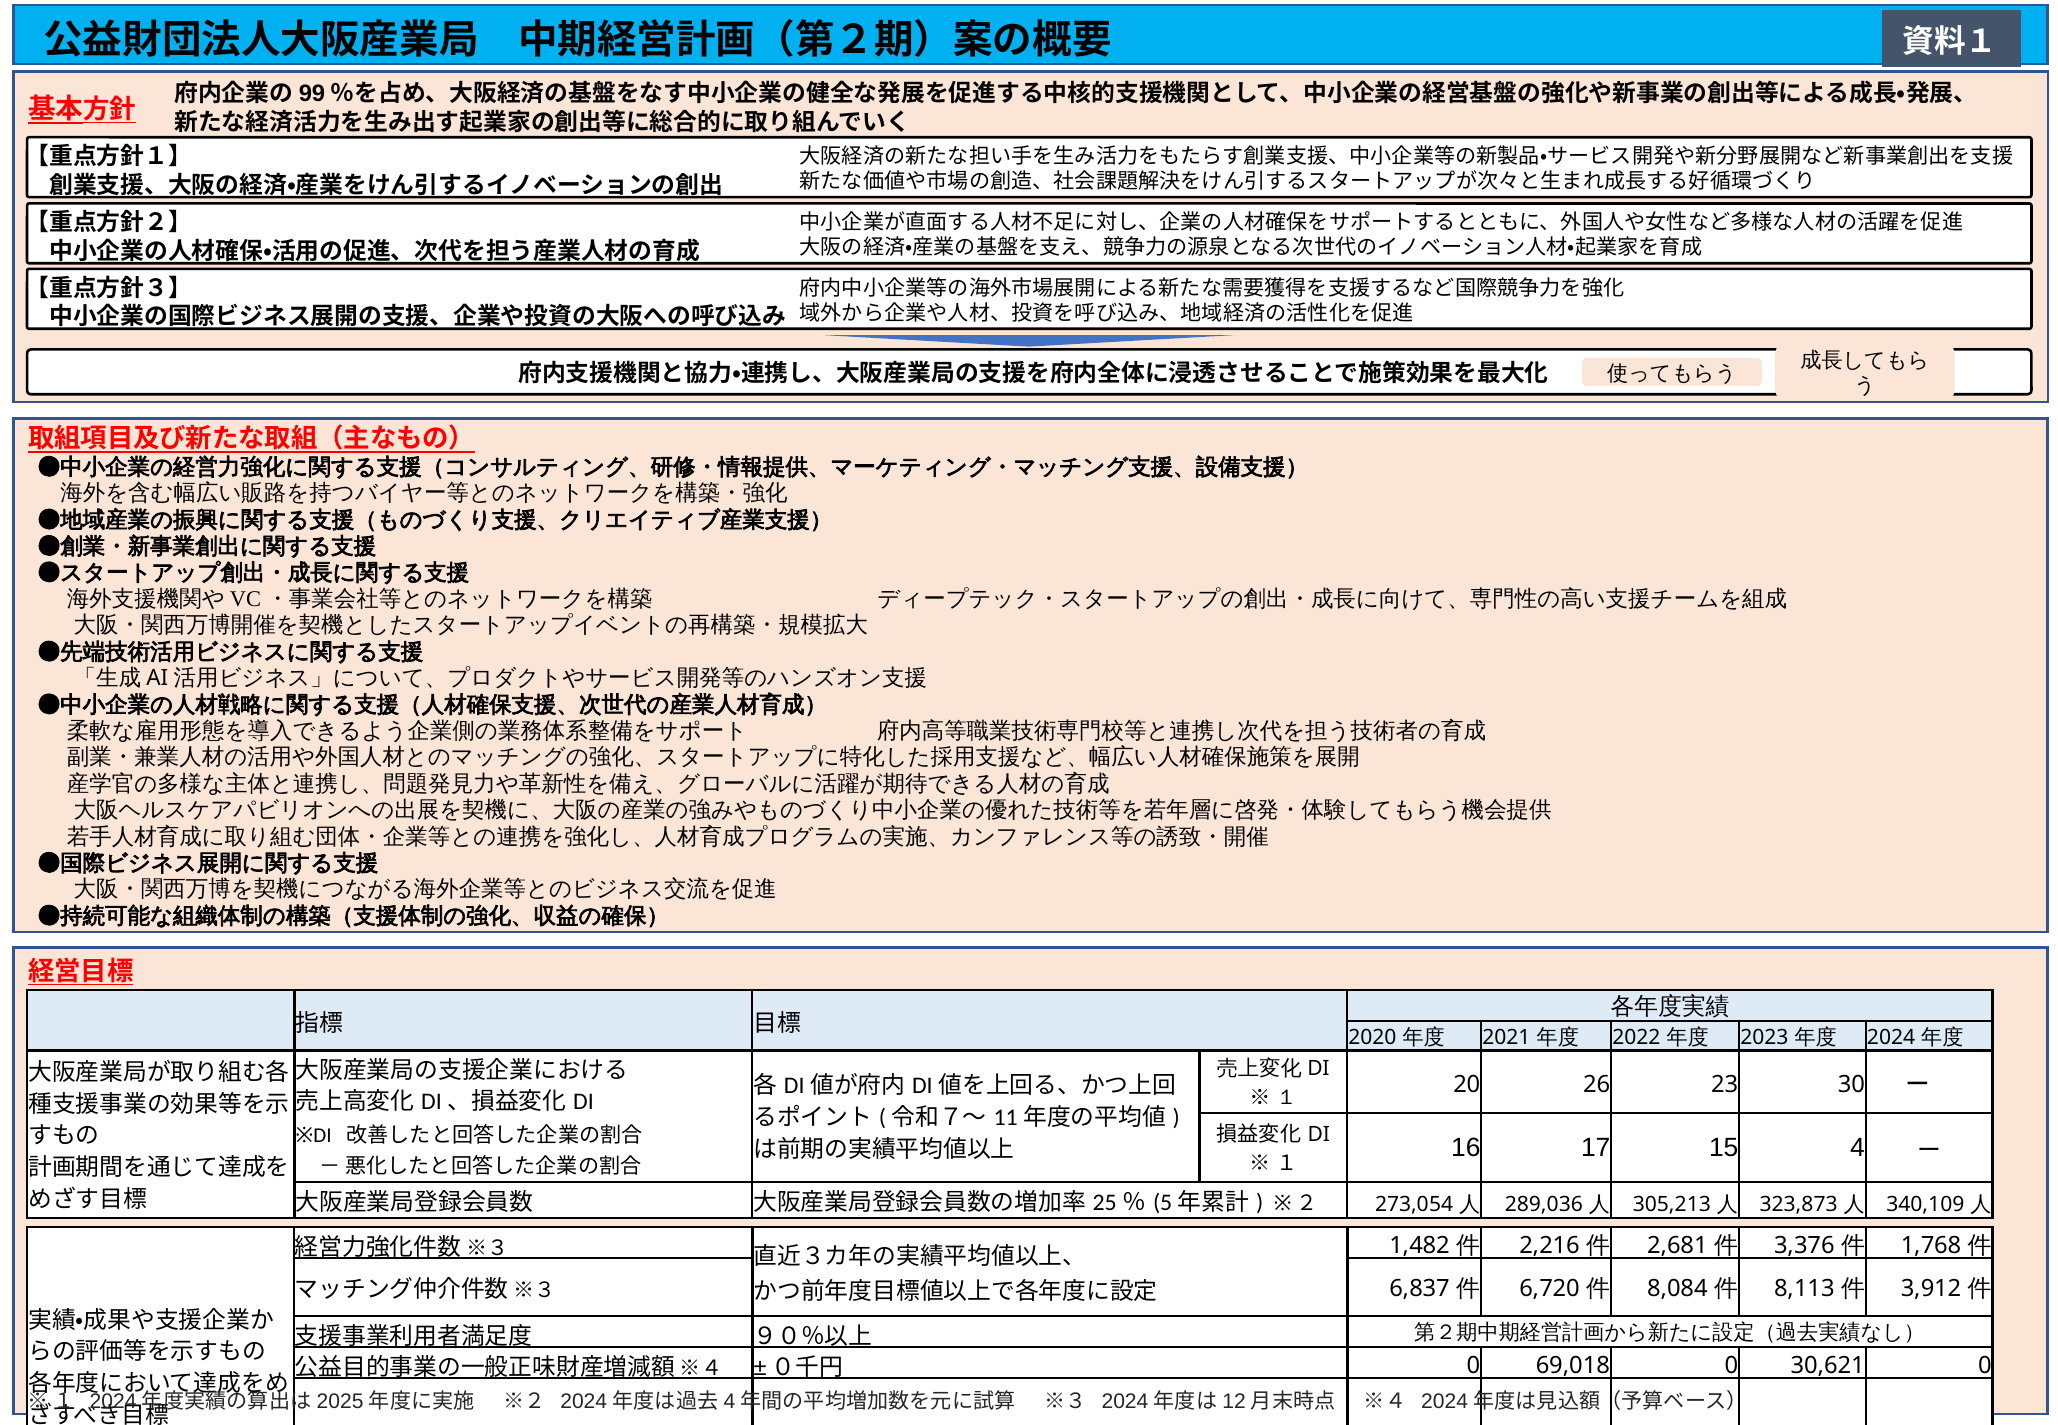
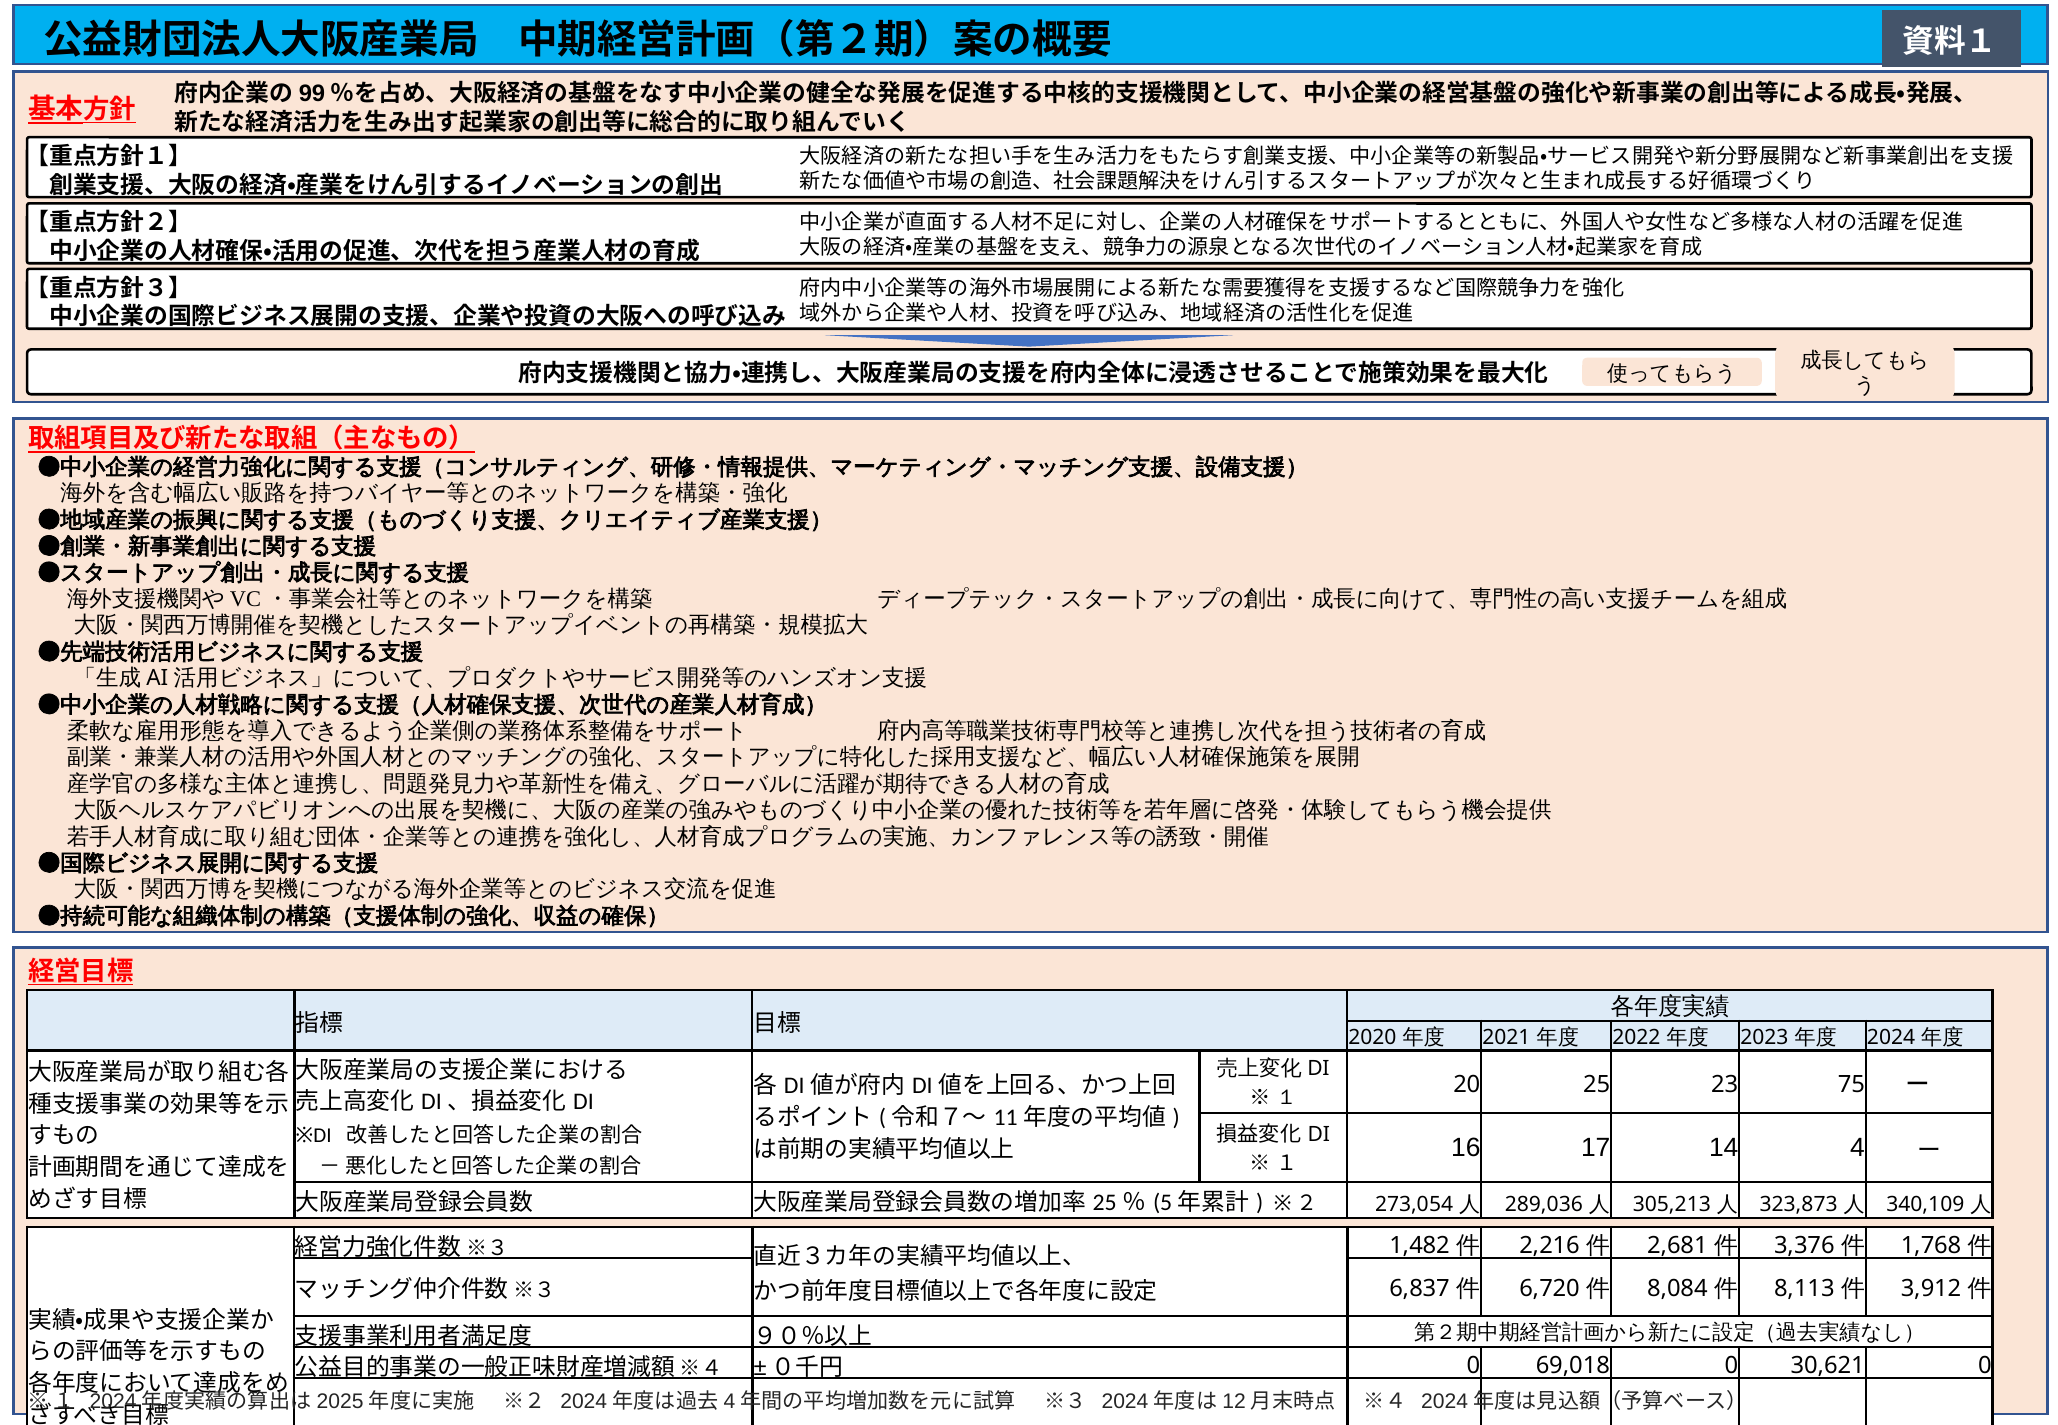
26: 26 -> 25
30: 30 -> 75
15: 15 -> 14
